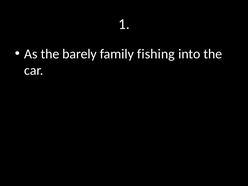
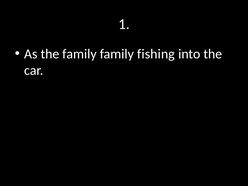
the barely: barely -> family
